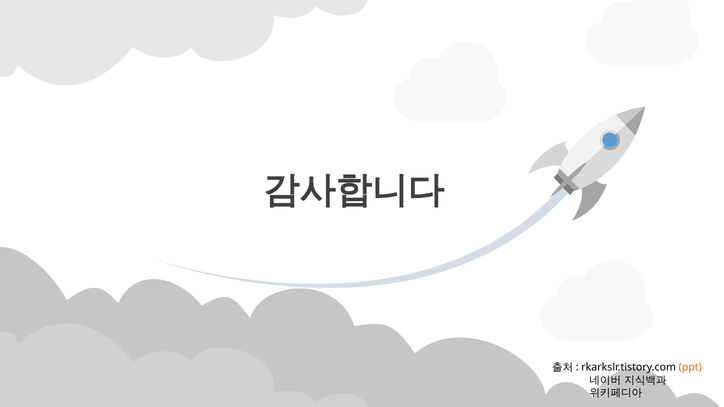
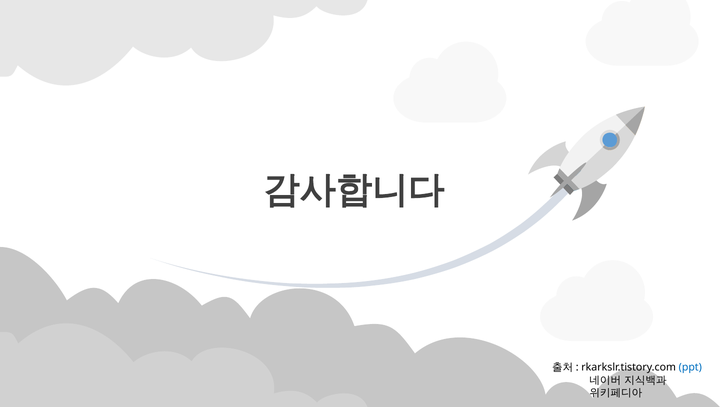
ppt colour: orange -> blue
